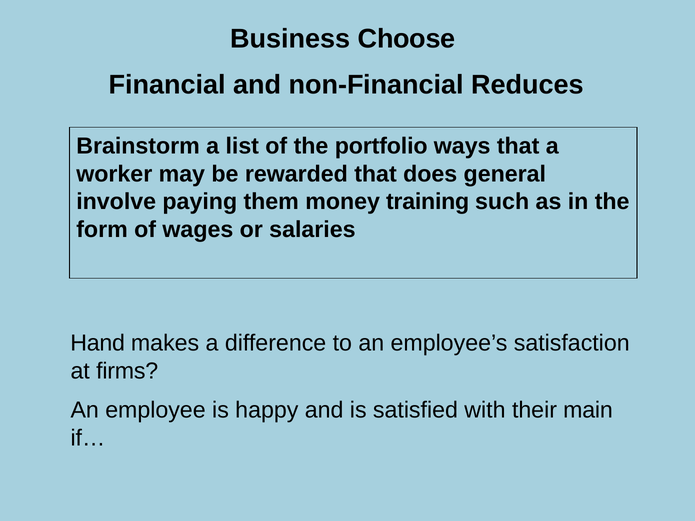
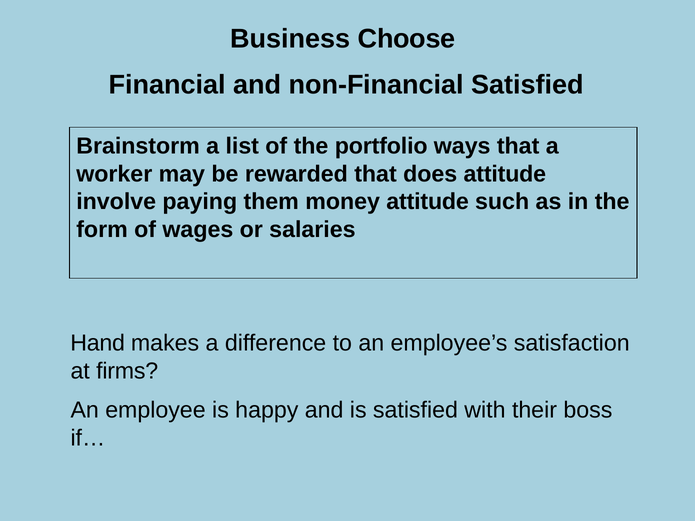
non-Financial Reduces: Reduces -> Satisfied
does general: general -> attitude
money training: training -> attitude
main: main -> boss
